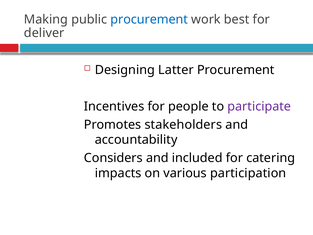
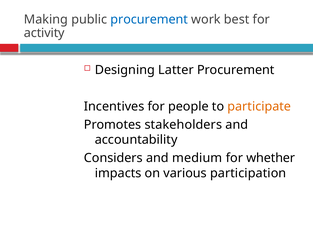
deliver: deliver -> activity
participate colour: purple -> orange
included: included -> medium
catering: catering -> whether
